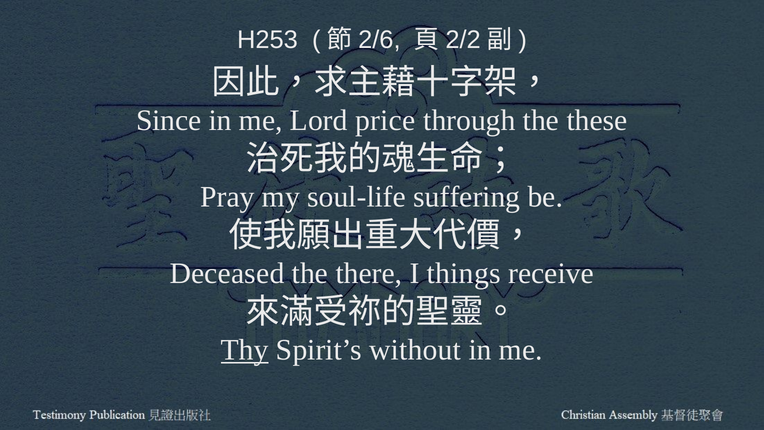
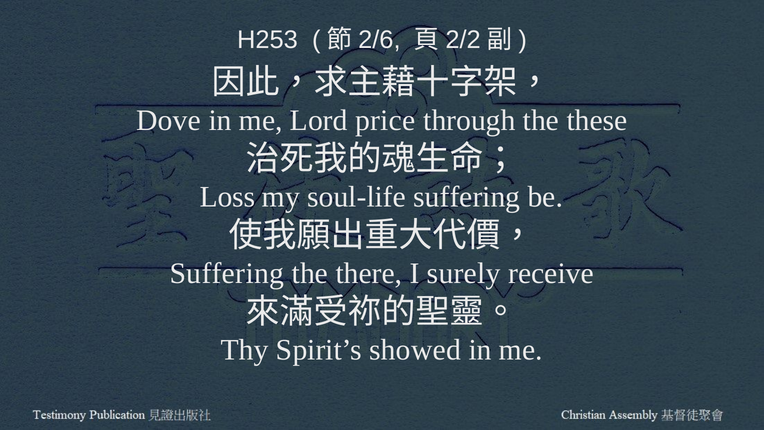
Since: Since -> Dove
Pray: Pray -> Loss
Deceased at (227, 273): Deceased -> Suffering
things: things -> surely
Thy underline: present -> none
without: without -> showed
